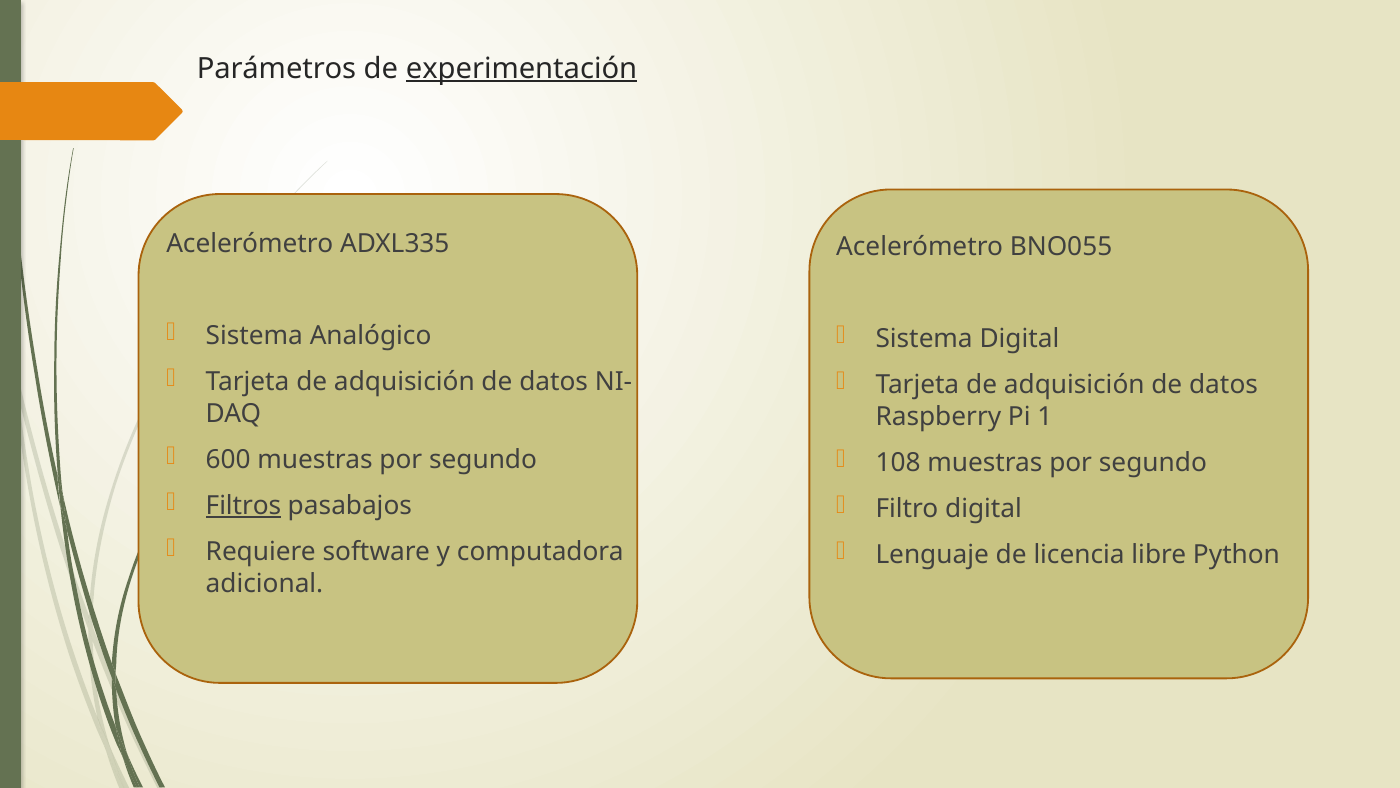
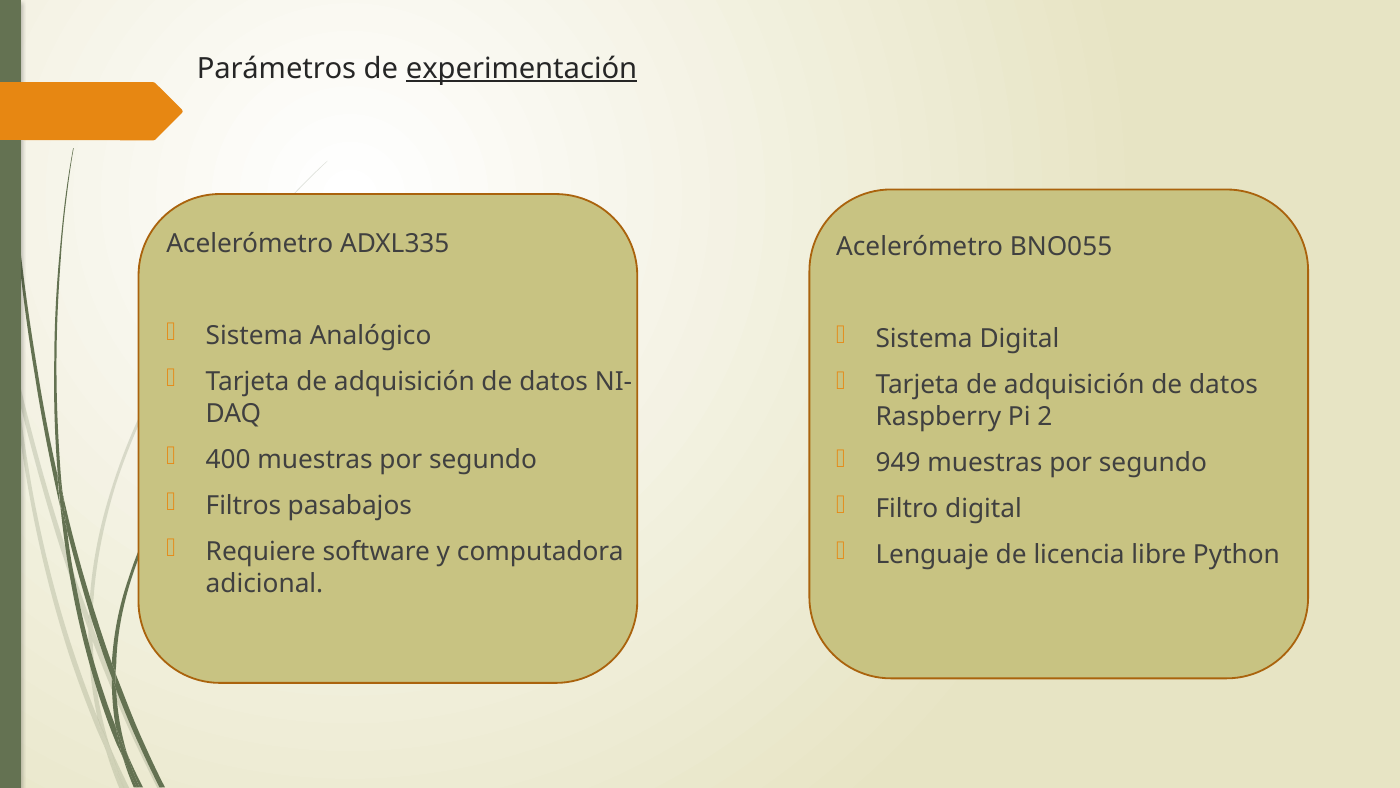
1: 1 -> 2
600: 600 -> 400
108: 108 -> 949
Filtros underline: present -> none
